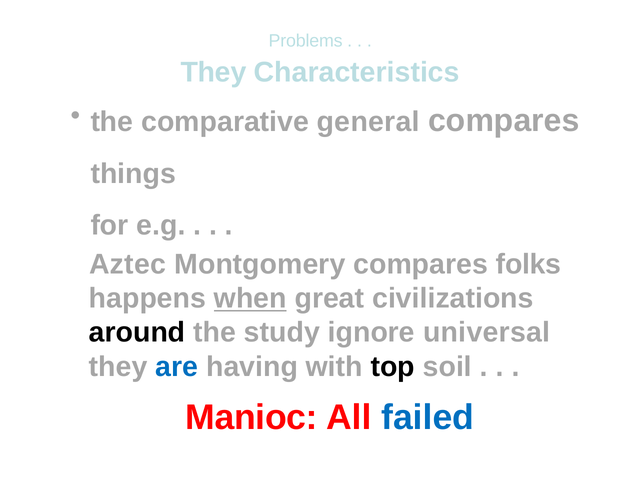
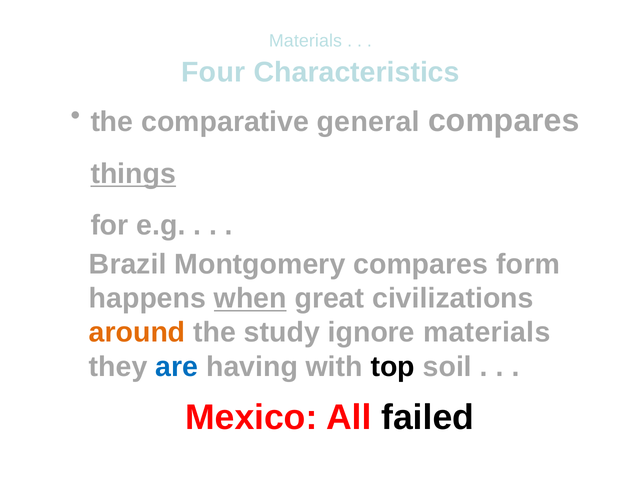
Problems at (306, 41): Problems -> Materials
They at (214, 73): They -> Four
things underline: none -> present
Aztec: Aztec -> Brazil
folks: folks -> form
around colour: black -> orange
ignore universal: universal -> materials
Manioc: Manioc -> Mexico
failed colour: blue -> black
